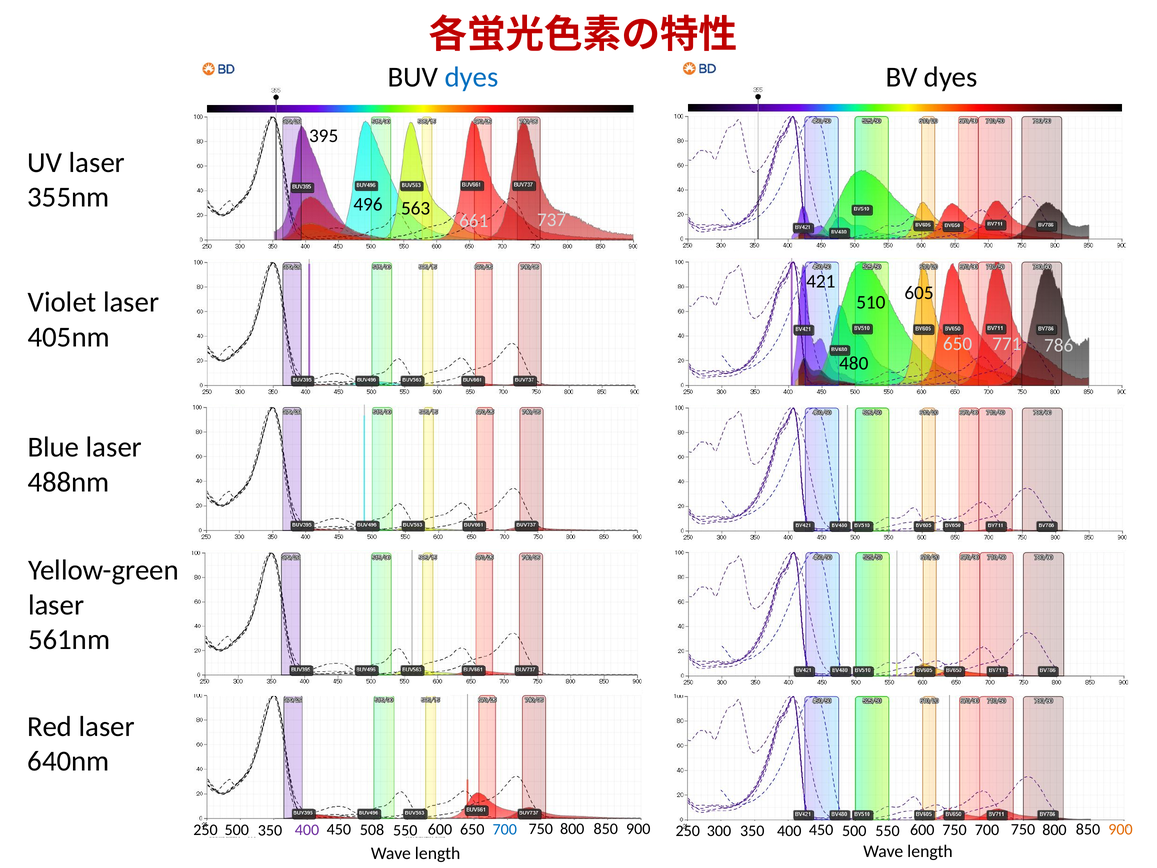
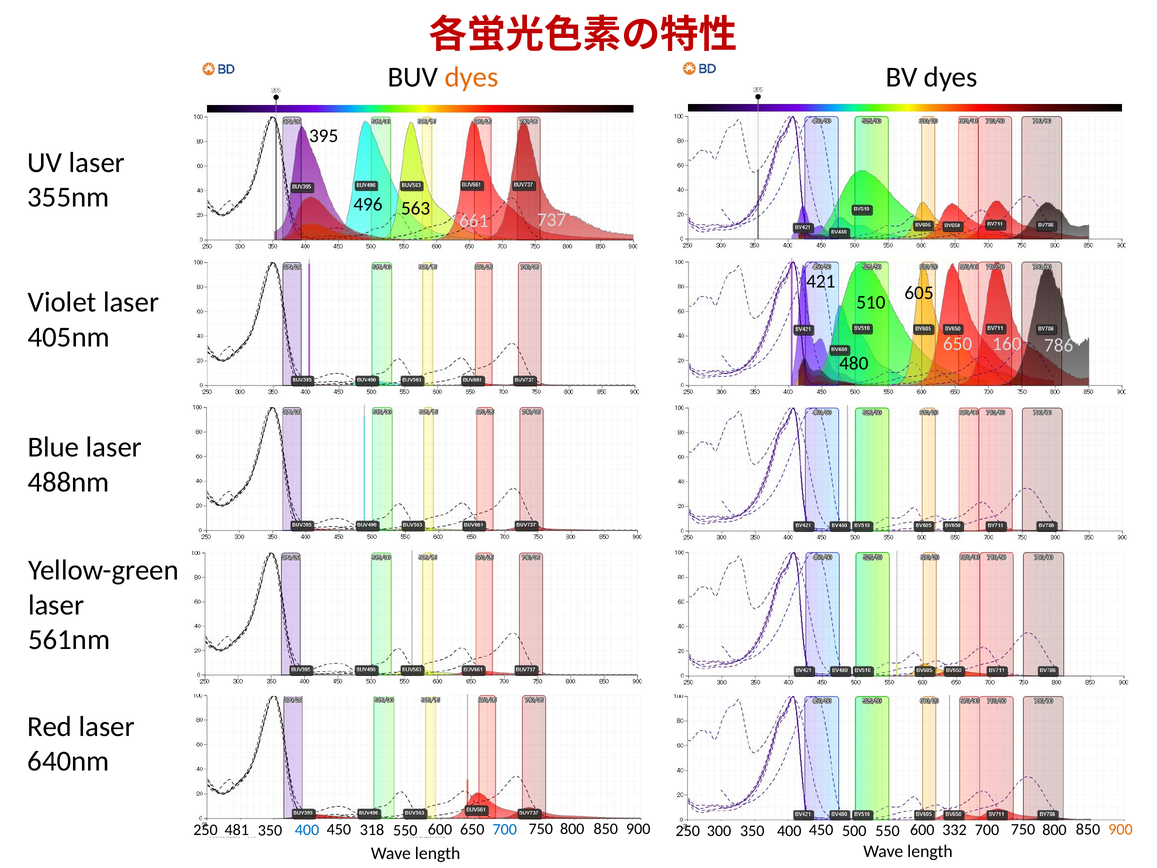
dyes at (472, 77) colour: blue -> orange
771: 771 -> 160
250 500: 500 -> 481
400 at (307, 830) colour: purple -> blue
508: 508 -> 318
600 750: 750 -> 332
